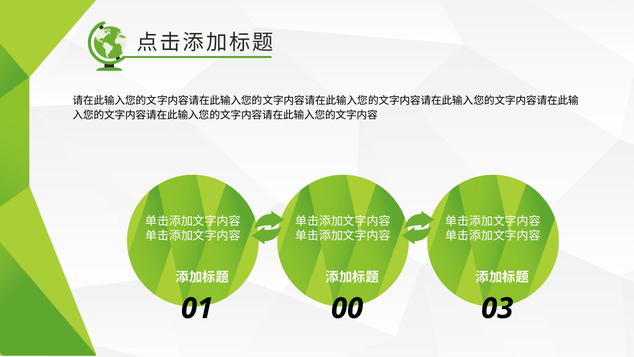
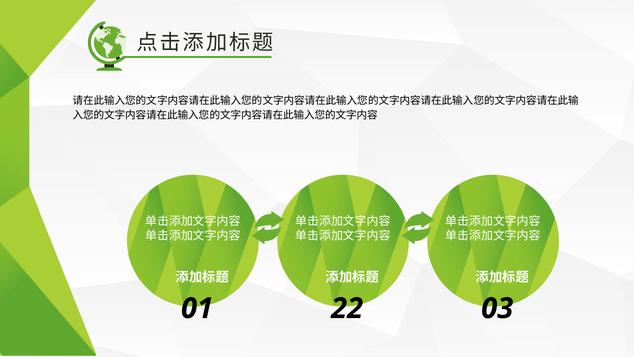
00: 00 -> 22
